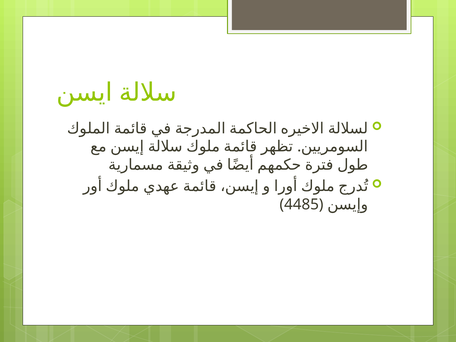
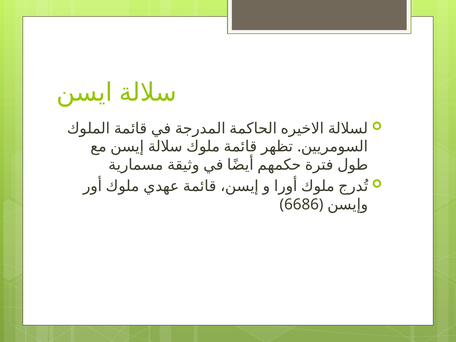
4485: 4485 -> 6686
